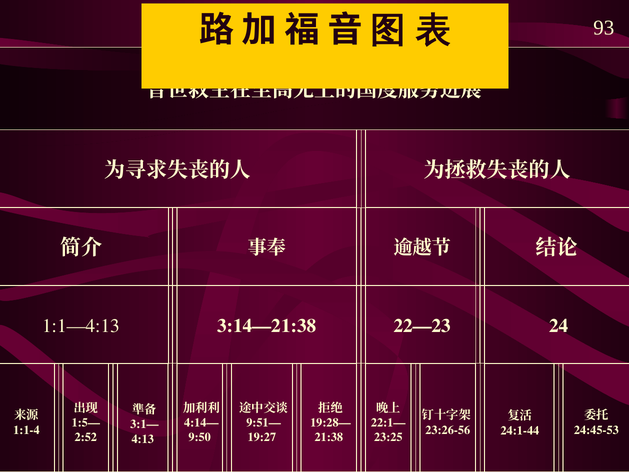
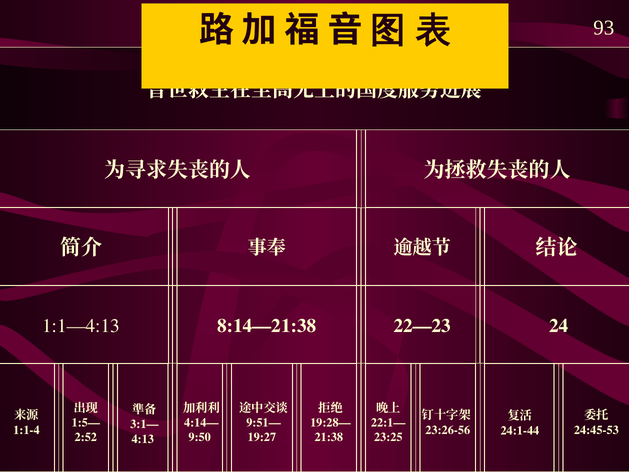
3:14—21:38: 3:14—21:38 -> 8:14—21:38
